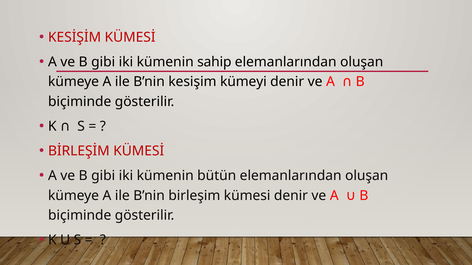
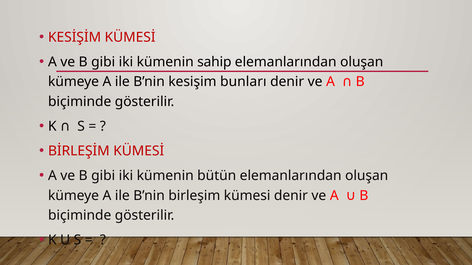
kümeyi: kümeyi -> bunları
